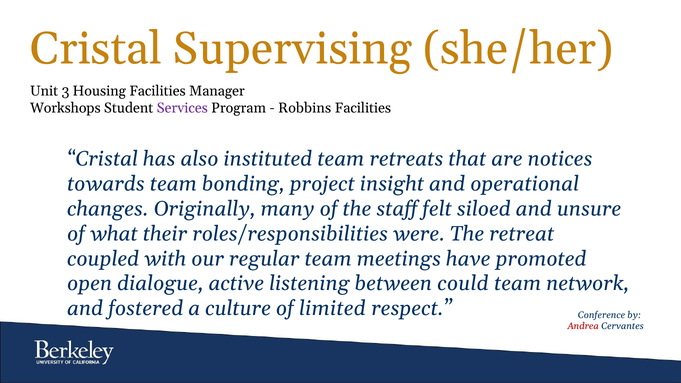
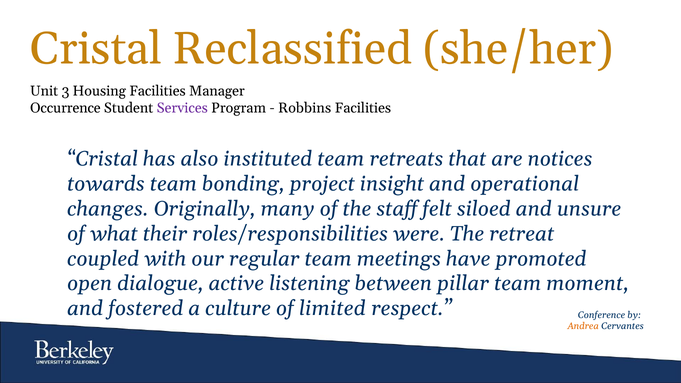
Supervising: Supervising -> Reclassified
Workshops: Workshops -> Occurrence
could: could -> pillar
network: network -> moment
Andrea colour: red -> orange
